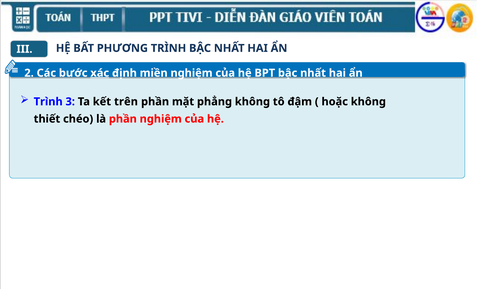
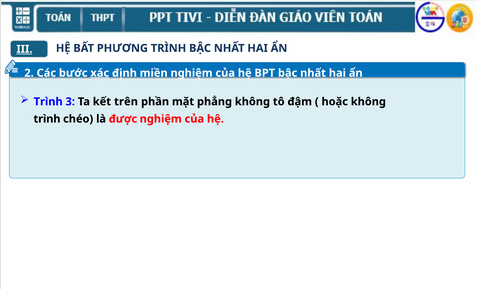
III underline: none -> present
thiết at (47, 119): thiết -> trình
là phần: phần -> được
